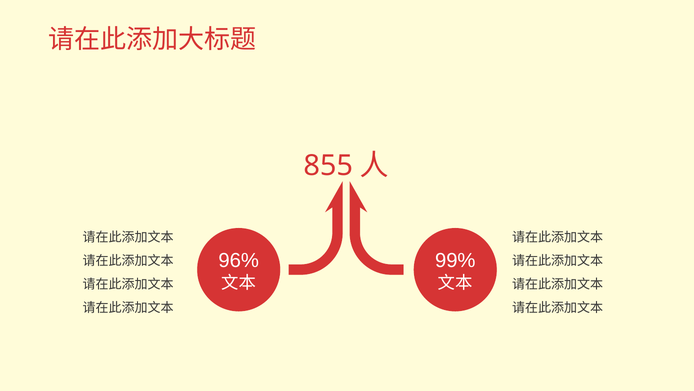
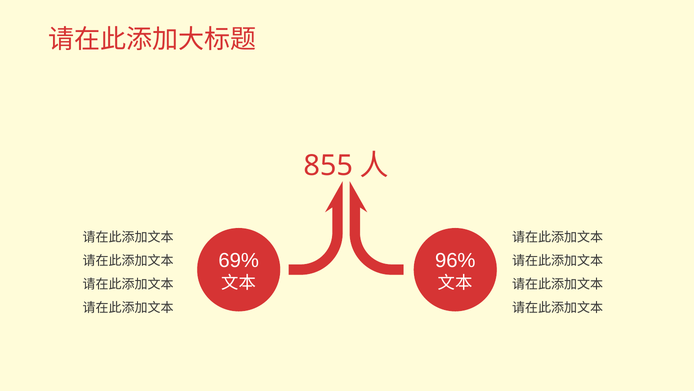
96%: 96% -> 69%
99%: 99% -> 96%
